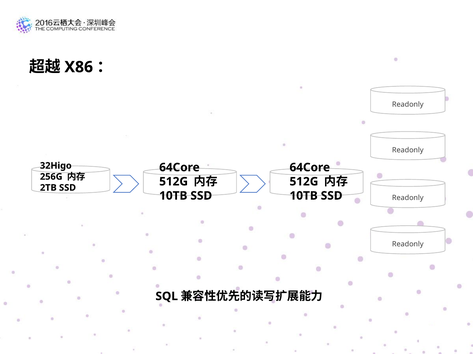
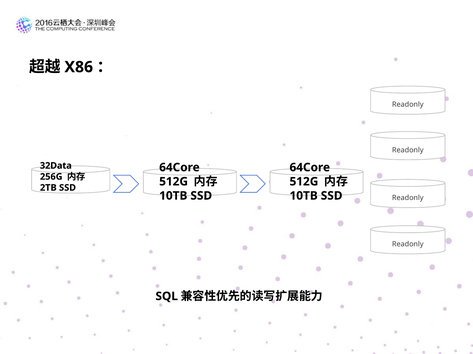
32Higo: 32Higo -> 32Data
